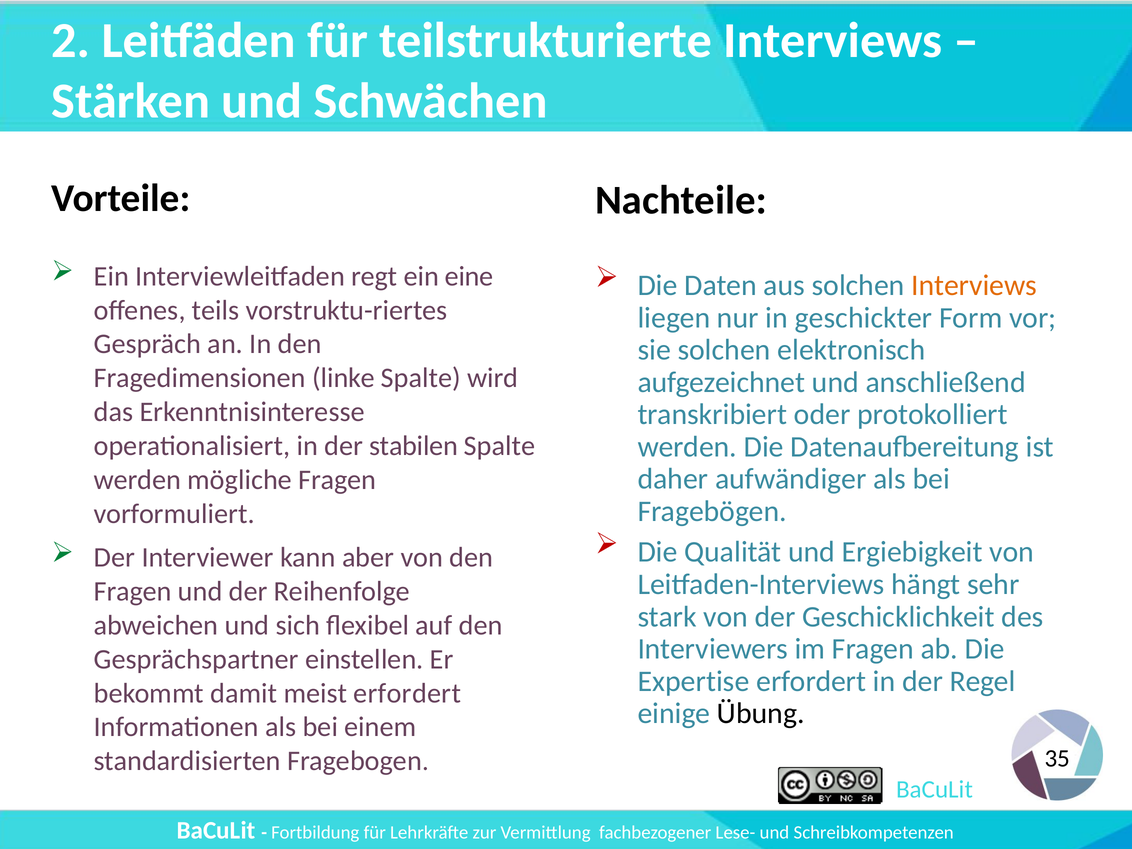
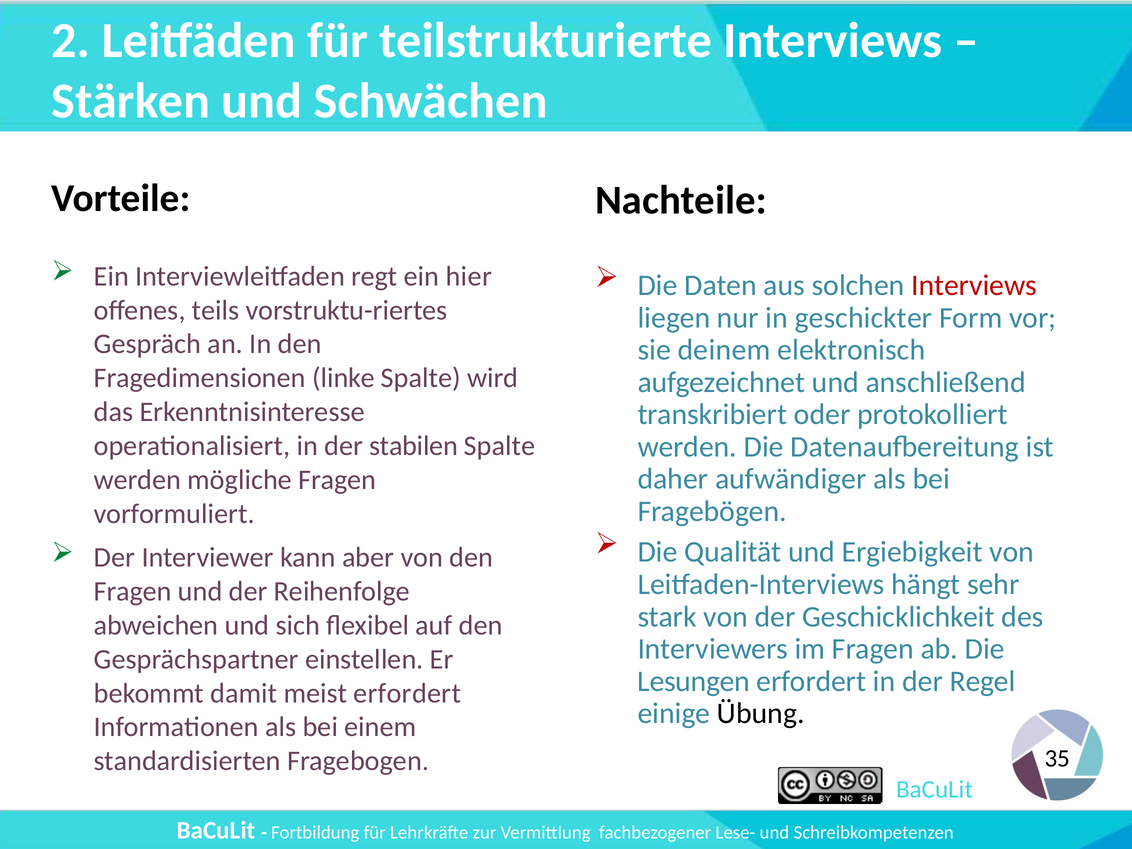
eine: eine -> hier
Interviews at (974, 286) colour: orange -> red
sie solchen: solchen -> deinem
Expertise: Expertise -> Lesungen
